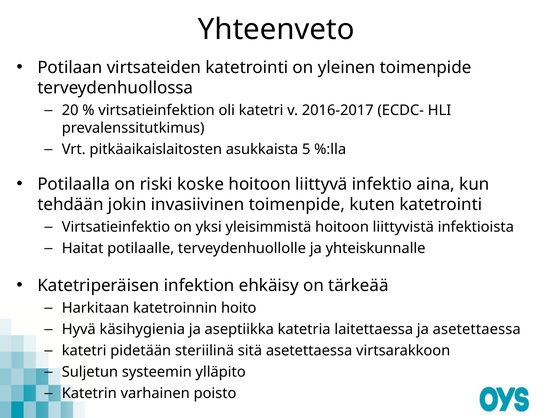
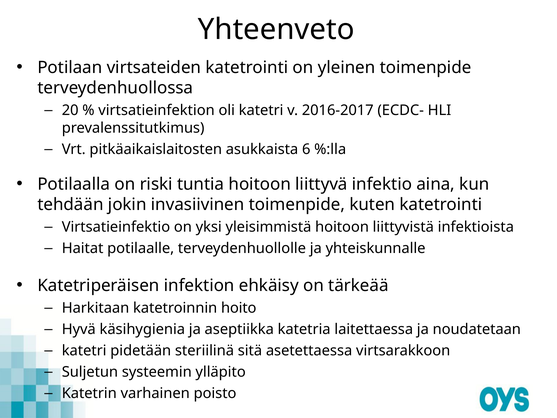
5: 5 -> 6
koske: koske -> tuntia
ja asetettaessa: asetettaessa -> noudatetaan
